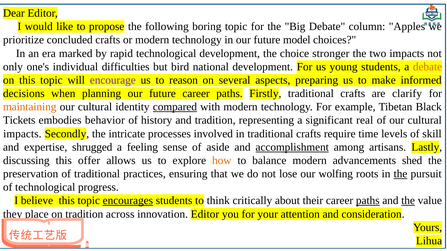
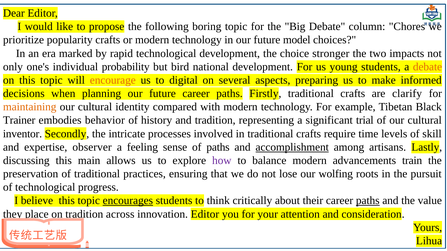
Apples: Apples -> Chores
concluded: concluded -> popularity
difficulties: difficulties -> probability
encourage colour: purple -> orange
reason: reason -> digital
compared underline: present -> none
Tickets: Tickets -> Trainer
real: real -> trial
impacts at (22, 134): impacts -> inventor
shrugged: shrugged -> observer
of aside: aside -> paths
offer: offer -> main
how colour: orange -> purple
shed: shed -> train
the at (400, 174) underline: present -> none
the at (408, 201) underline: present -> none
